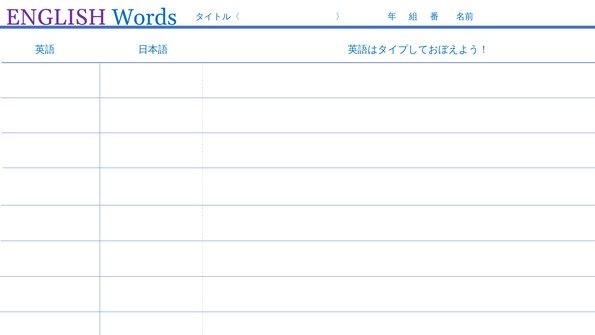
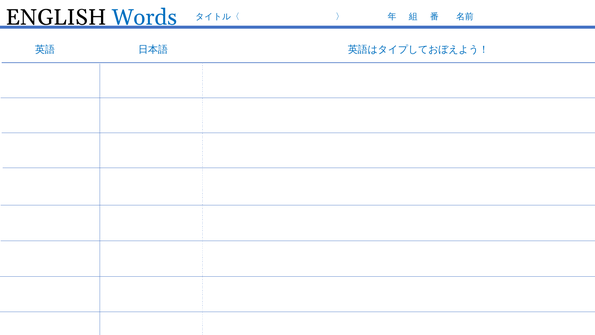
ENGLISH colour: purple -> black
